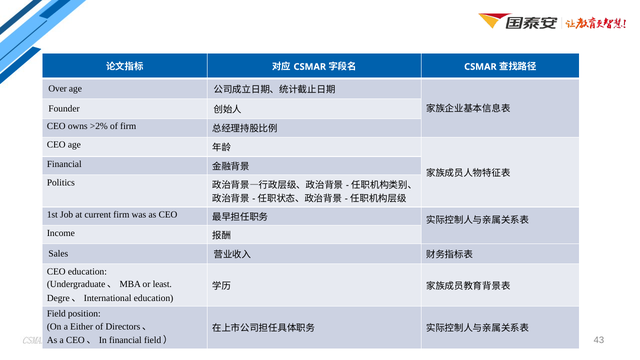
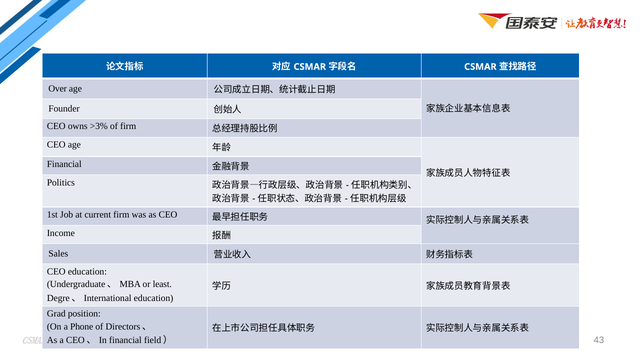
>2%: >2% -> >3%
Field: Field -> Grad
Either: Either -> Phone
